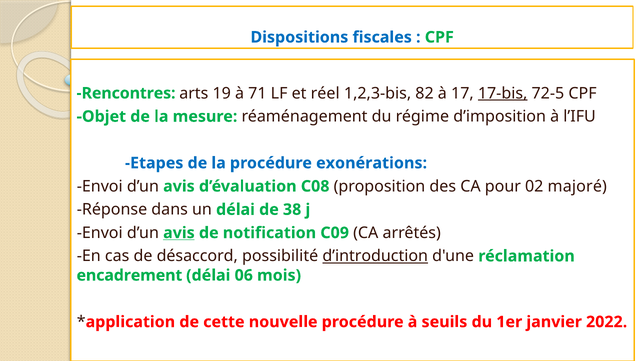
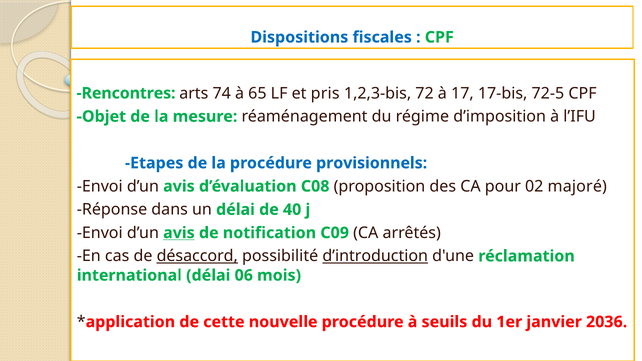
19: 19 -> 74
71: 71 -> 65
réel: réel -> pris
82: 82 -> 72
17-bis underline: present -> none
exonérations: exonérations -> provisionnels
38: 38 -> 40
désaccord underline: none -> present
encadrement: encadrement -> international
2022: 2022 -> 2036
